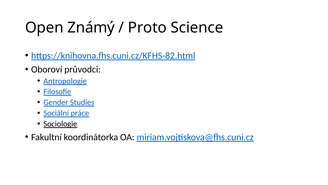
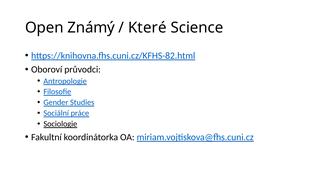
Proto: Proto -> Které
